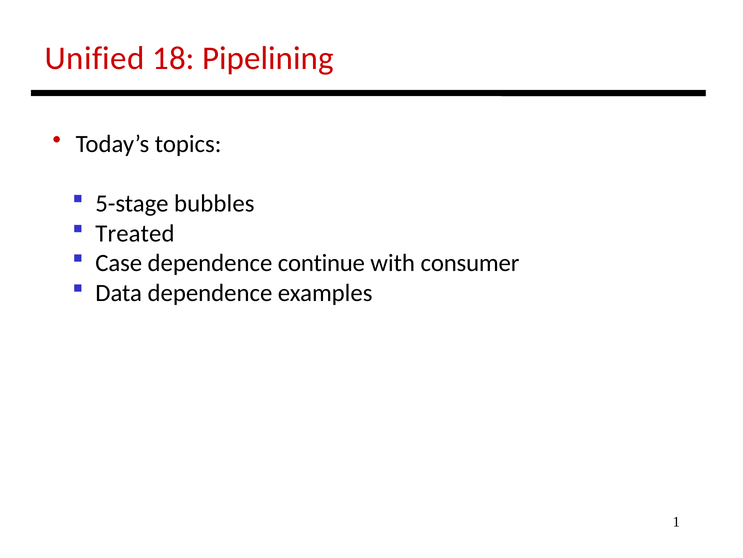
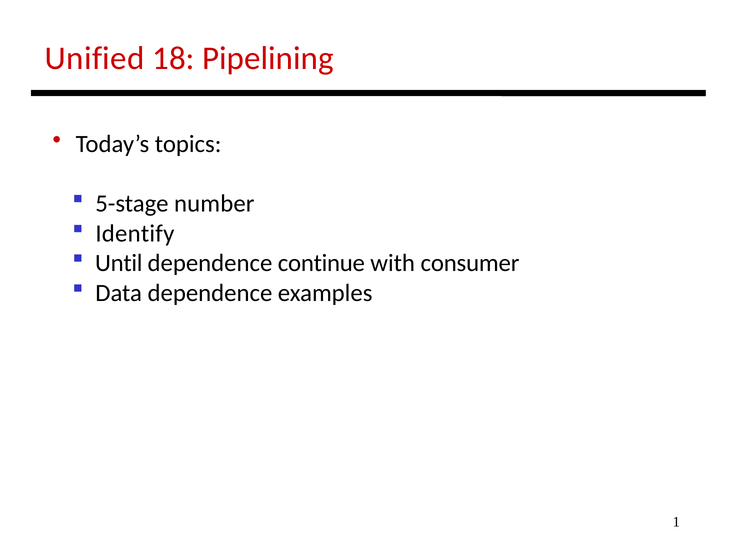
bubbles: bubbles -> number
Treated: Treated -> Identify
Case: Case -> Until
